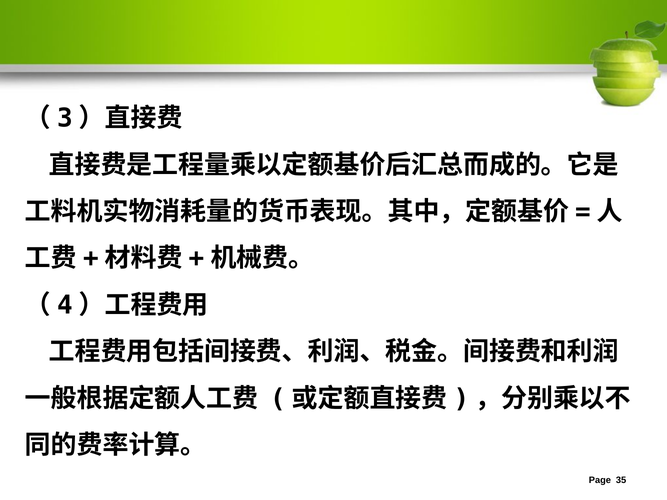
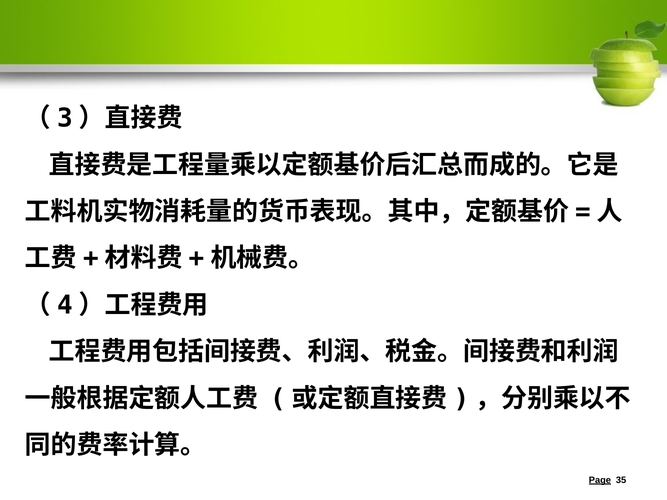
Page underline: none -> present
